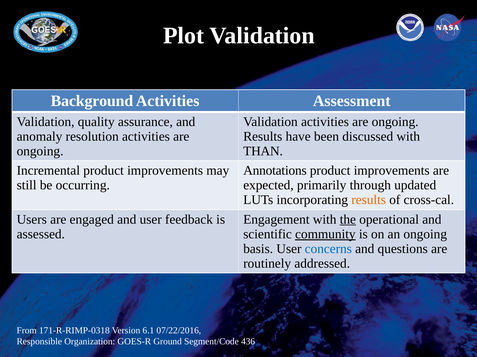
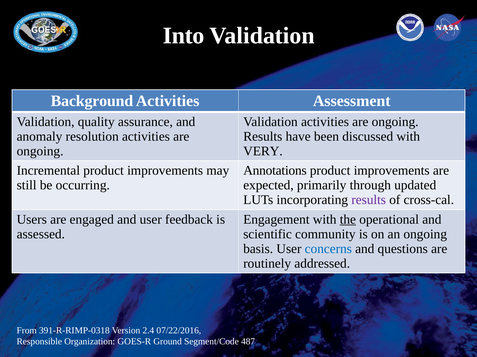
Plot: Plot -> Into
THAN: THAN -> VERY
results at (369, 200) colour: orange -> purple
community underline: present -> none
171-R-RIMP-0318: 171-R-RIMP-0318 -> 391-R-RIMP-0318
6.1: 6.1 -> 2.4
436: 436 -> 487
